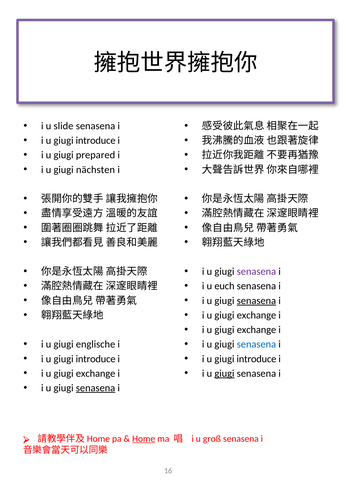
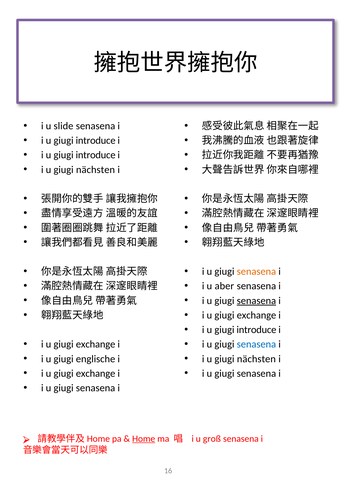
prepared at (96, 155): prepared -> introduce
senasena at (256, 271) colour: purple -> orange
euch: euch -> aber
exchange at (256, 329): exchange -> introduce
englische at (96, 344): englische -> exchange
introduce at (96, 358): introduce -> englische
introduce at (256, 358): introduce -> nächsten
giugi at (224, 373) underline: present -> none
senasena at (96, 387) underline: present -> none
